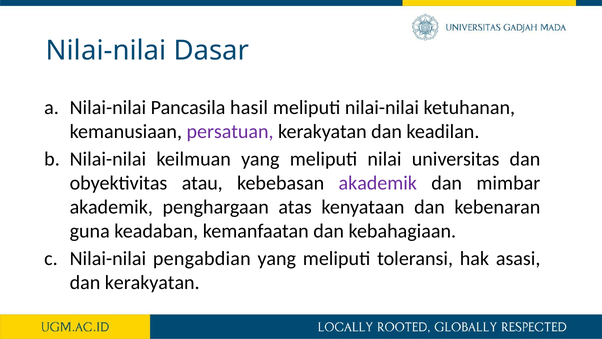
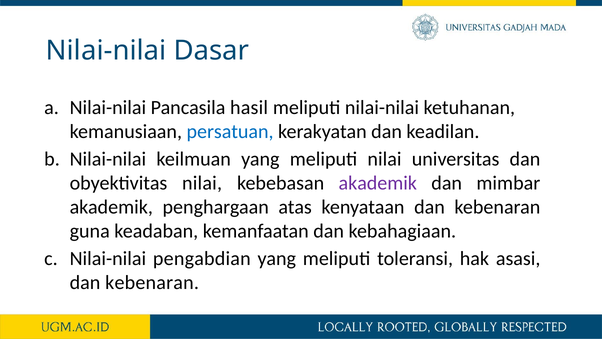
persatuan colour: purple -> blue
obyektivitas atau: atau -> nilai
kerakyatan at (152, 282): kerakyatan -> kebenaran
